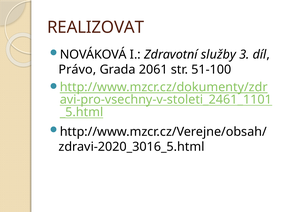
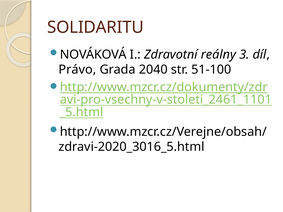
REALIZOVAT: REALIZOVAT -> SOLIDARITU
služby: služby -> reálny
2061: 2061 -> 2040
